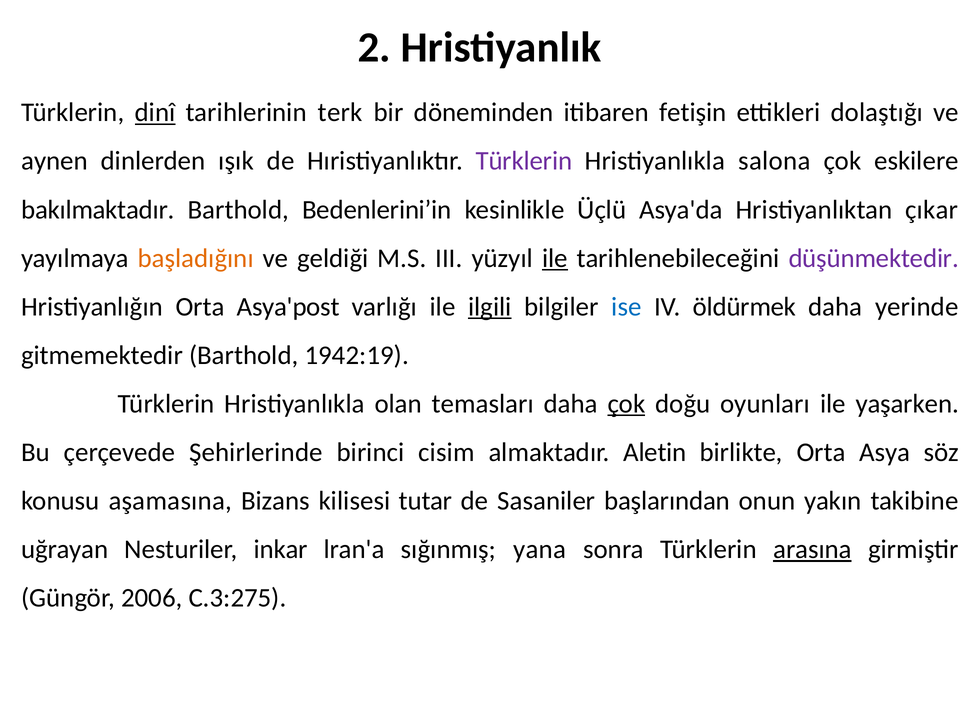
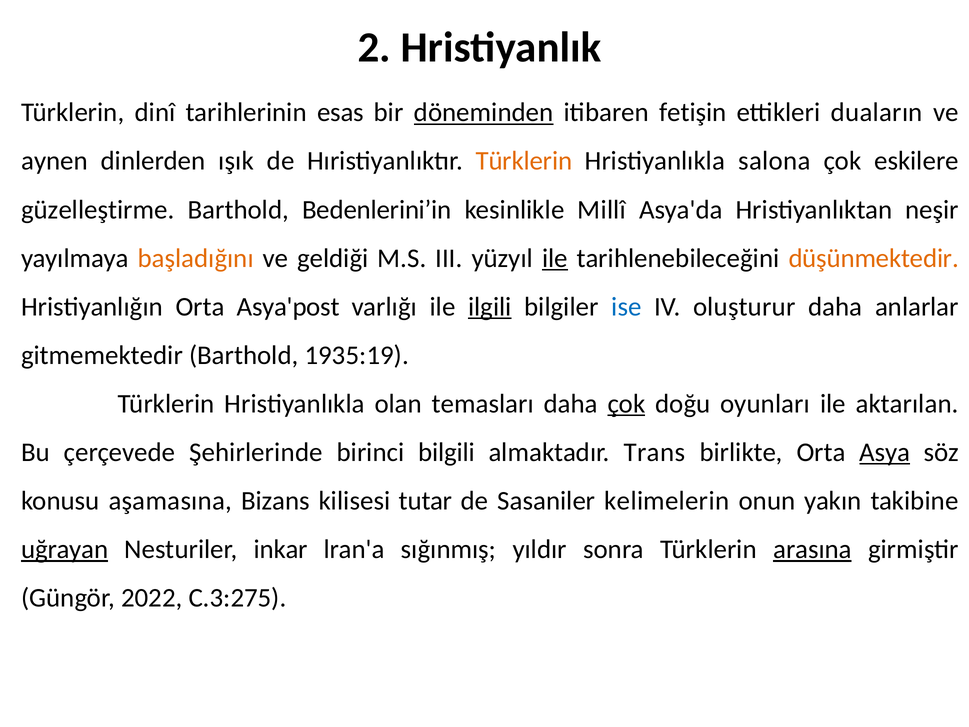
dinî underline: present -> none
terk: terk -> esas
döneminden underline: none -> present
dolaştığı: dolaştığı -> duaların
Türklerin at (524, 161) colour: purple -> orange
bakılmaktadır: bakılmaktadır -> güzelleştirme
Üçlü: Üçlü -> Millî
çıkar: çıkar -> neşir
düşünmektedir colour: purple -> orange
öldürmek: öldürmek -> oluşturur
yerinde: yerinde -> anlarlar
1942:19: 1942:19 -> 1935:19
yaşarken: yaşarken -> aktarılan
cisim: cisim -> bilgili
Aletin: Aletin -> Trans
Asya underline: none -> present
başlarından: başlarından -> kelimelerin
uğrayan underline: none -> present
yana: yana -> yıldır
2006: 2006 -> 2022
